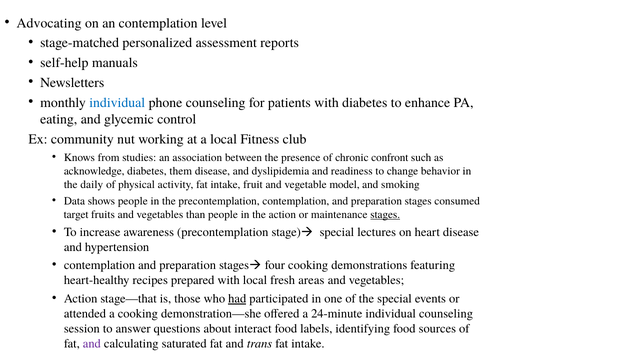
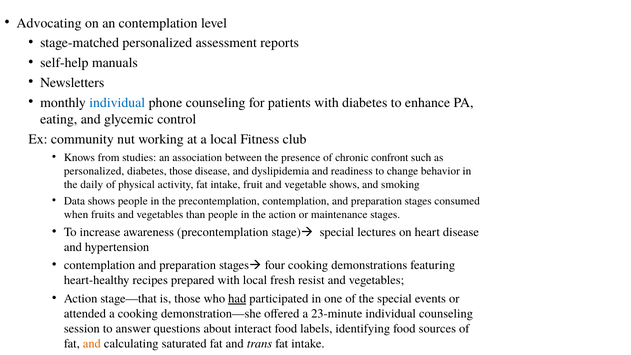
acknowledge at (94, 171): acknowledge -> personalized
diabetes them: them -> those
vegetable model: model -> shows
target: target -> when
stages at (385, 215) underline: present -> none
areas: areas -> resist
24-minute: 24-minute -> 23-minute
and at (92, 344) colour: purple -> orange
